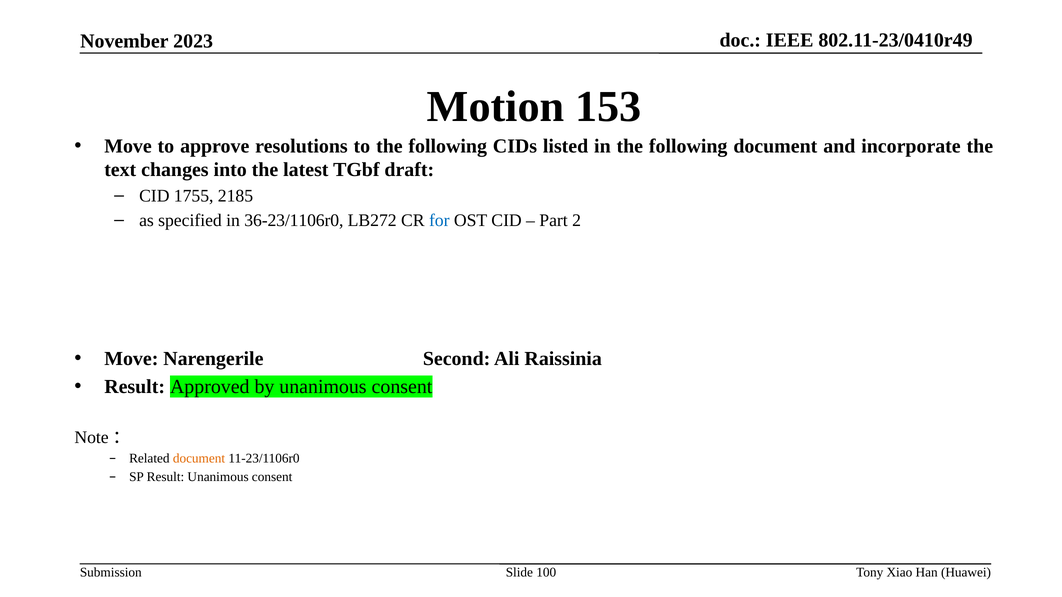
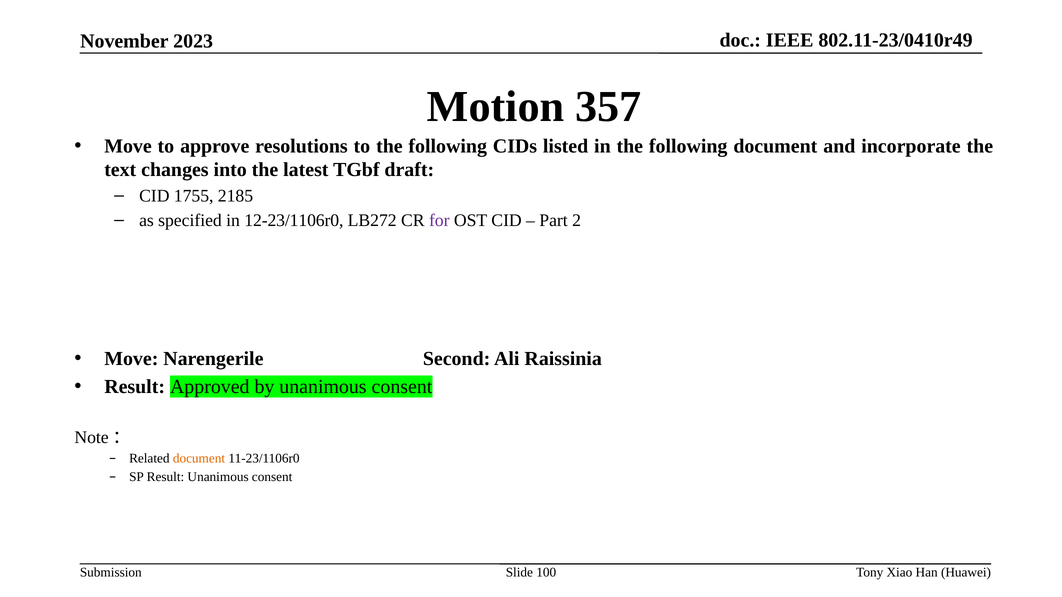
153: 153 -> 357
36-23/1106r0: 36-23/1106r0 -> 12-23/1106r0
for colour: blue -> purple
